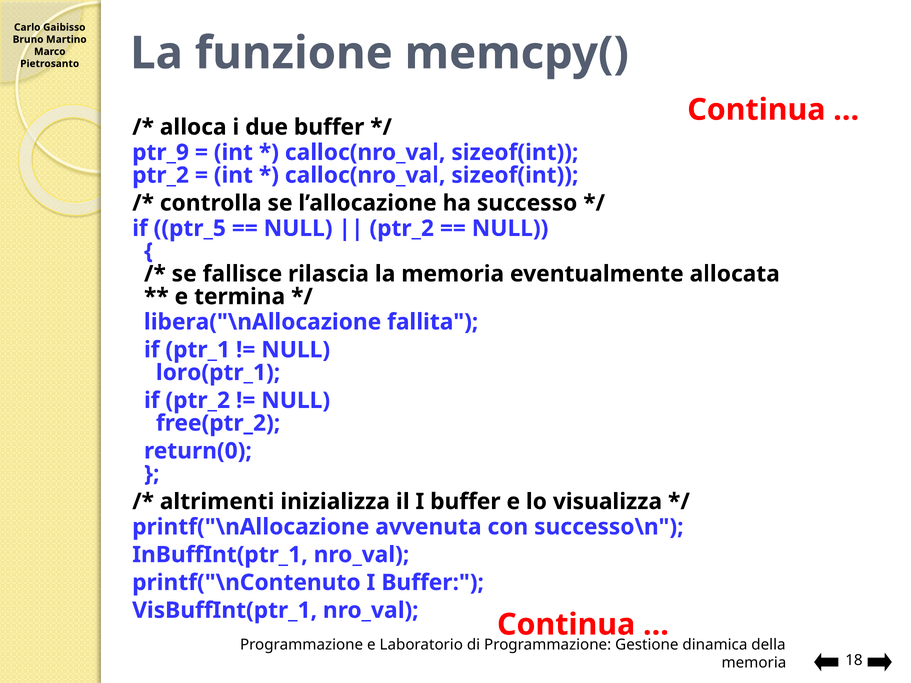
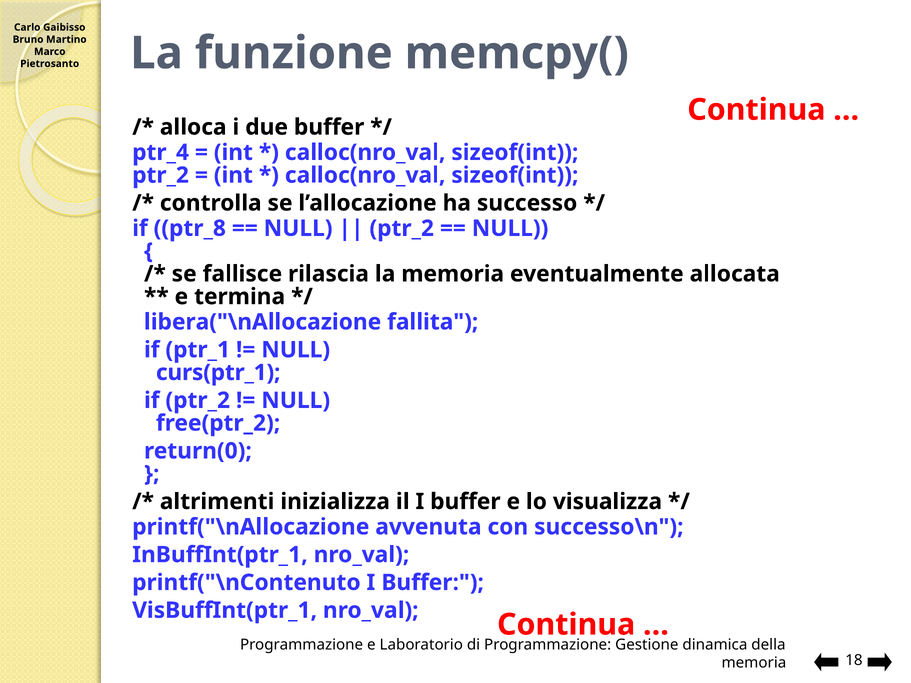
ptr_9: ptr_9 -> ptr_4
ptr_5: ptr_5 -> ptr_8
loro(ptr_1: loro(ptr_1 -> curs(ptr_1
